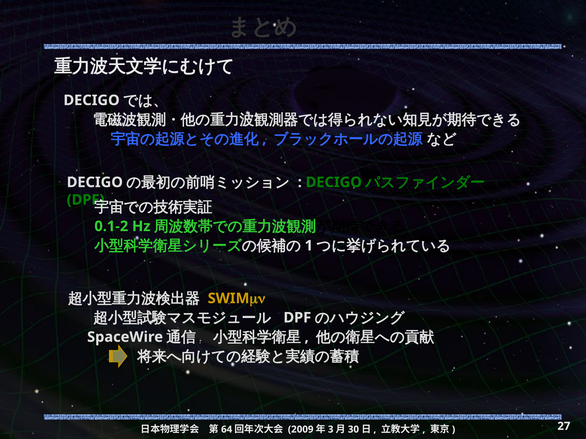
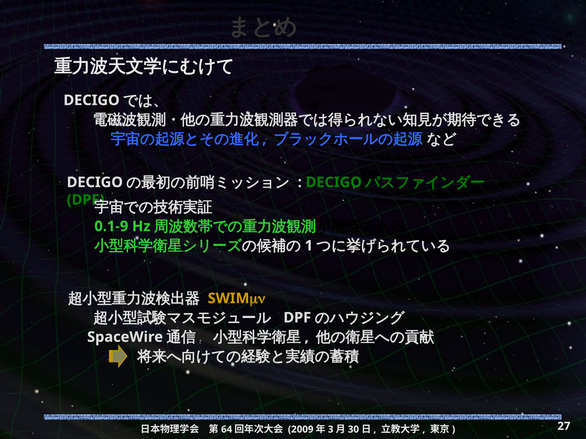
0.1-2: 0.1-2 -> 0.1-9
